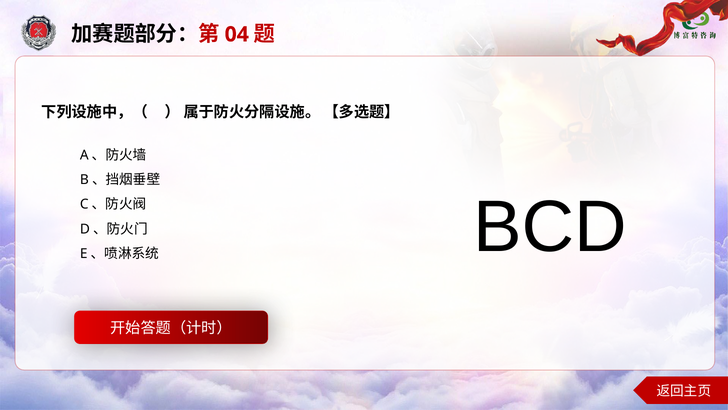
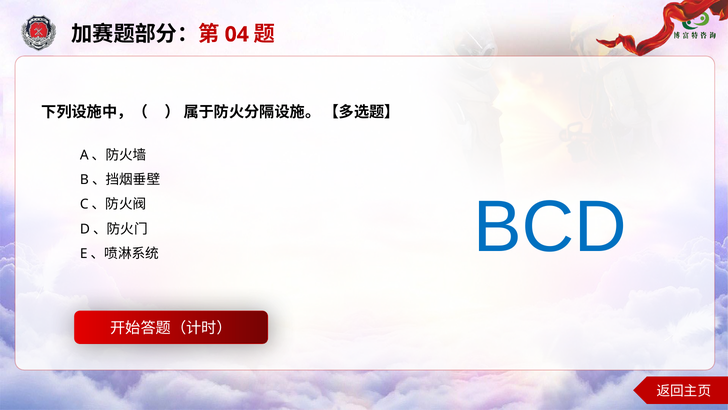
BCD colour: black -> blue
